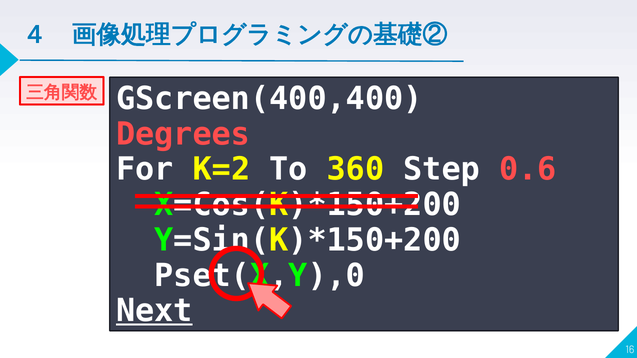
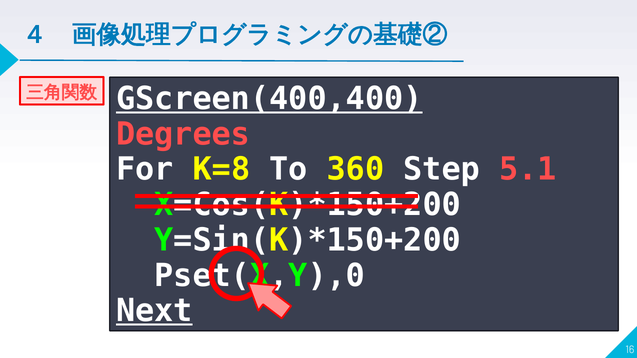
GScreen(400,400 underline: none -> present
K=2: K=2 -> K=8
0.6: 0.6 -> 5.1
